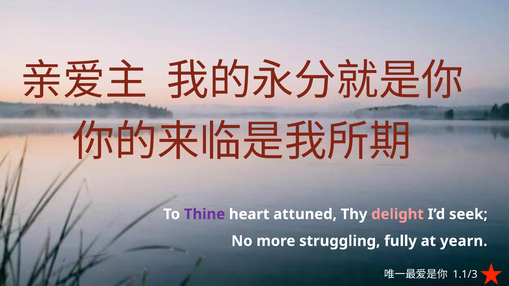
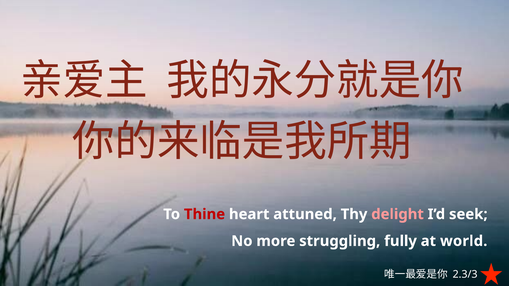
Thine colour: purple -> red
yearn: yearn -> world
1.1/3: 1.1/3 -> 2.3/3
